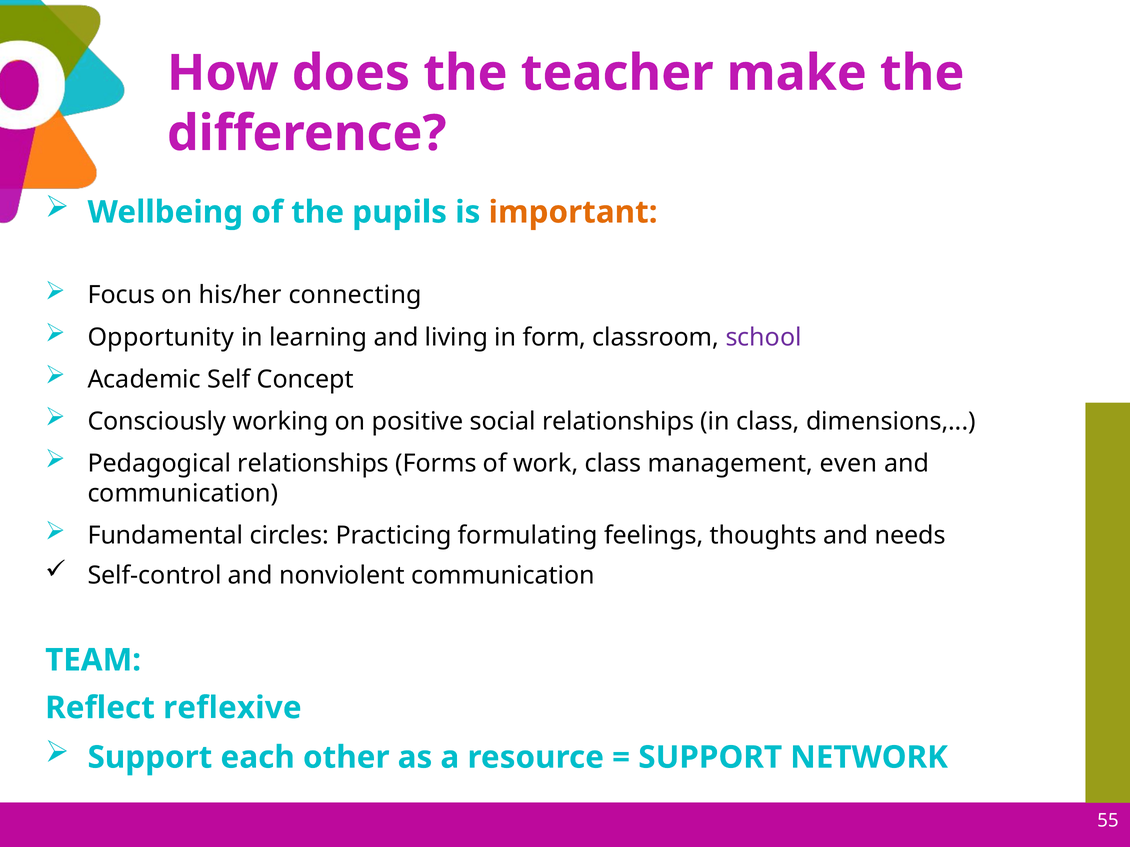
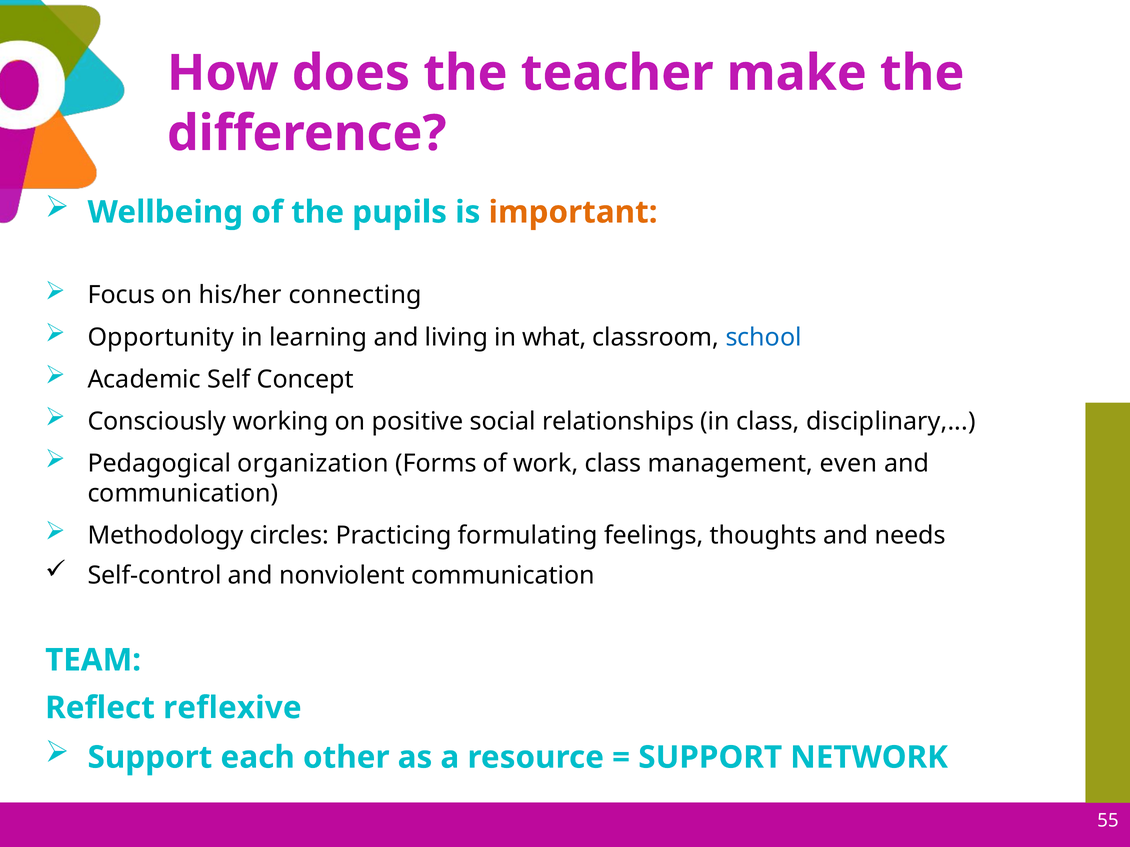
form: form -> what
school colour: purple -> blue
dimensions: dimensions -> disciplinary
Pedagogical relationships: relationships -> organization
Fundamental: Fundamental -> Methodology
